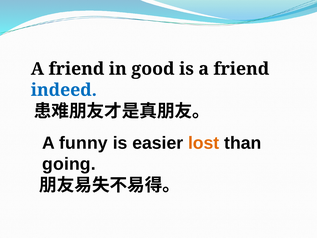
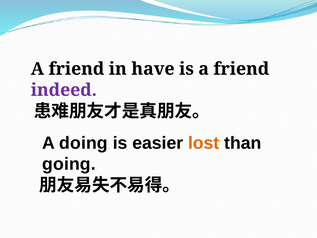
good: good -> have
indeed colour: blue -> purple
funny: funny -> doing
